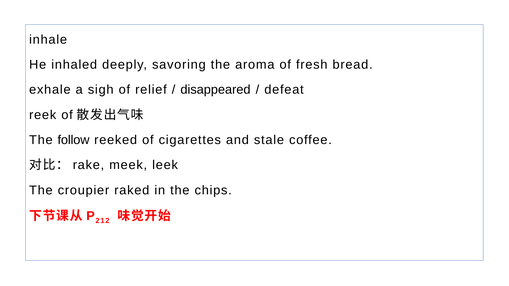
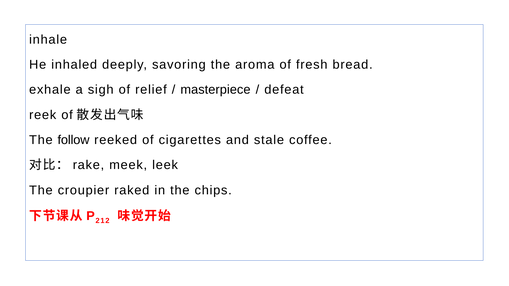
disappeared: disappeared -> masterpiece
